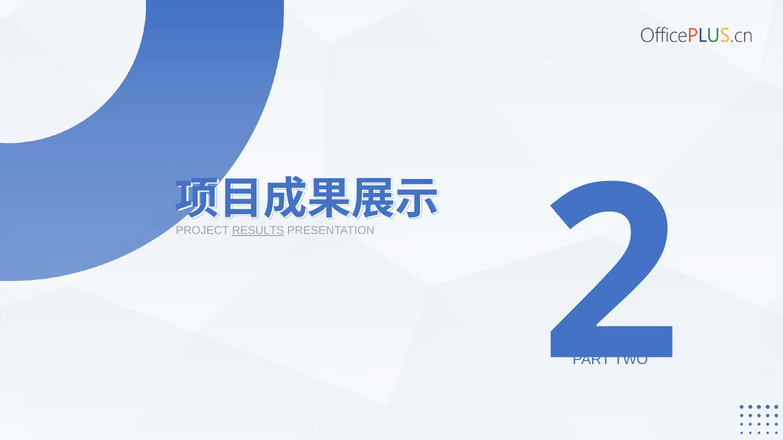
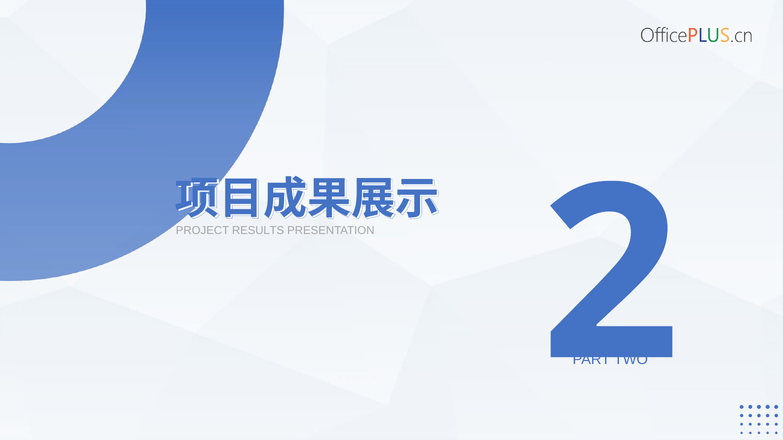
RESULTS underline: present -> none
